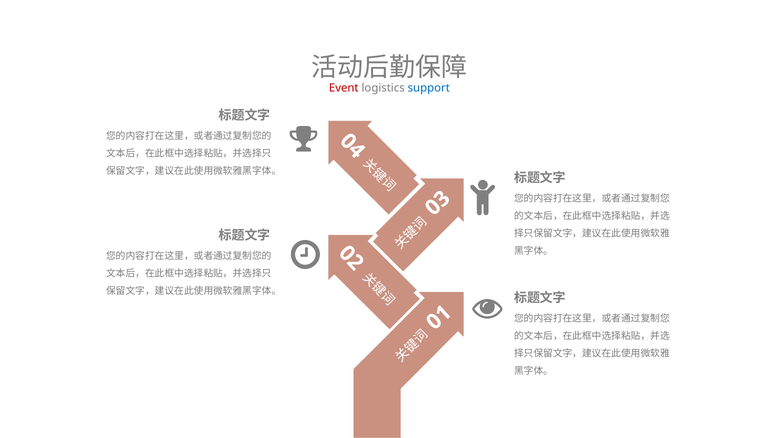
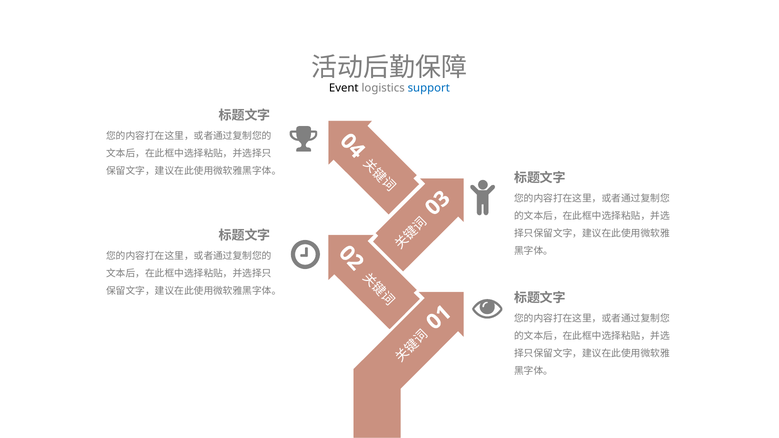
Event colour: red -> black
